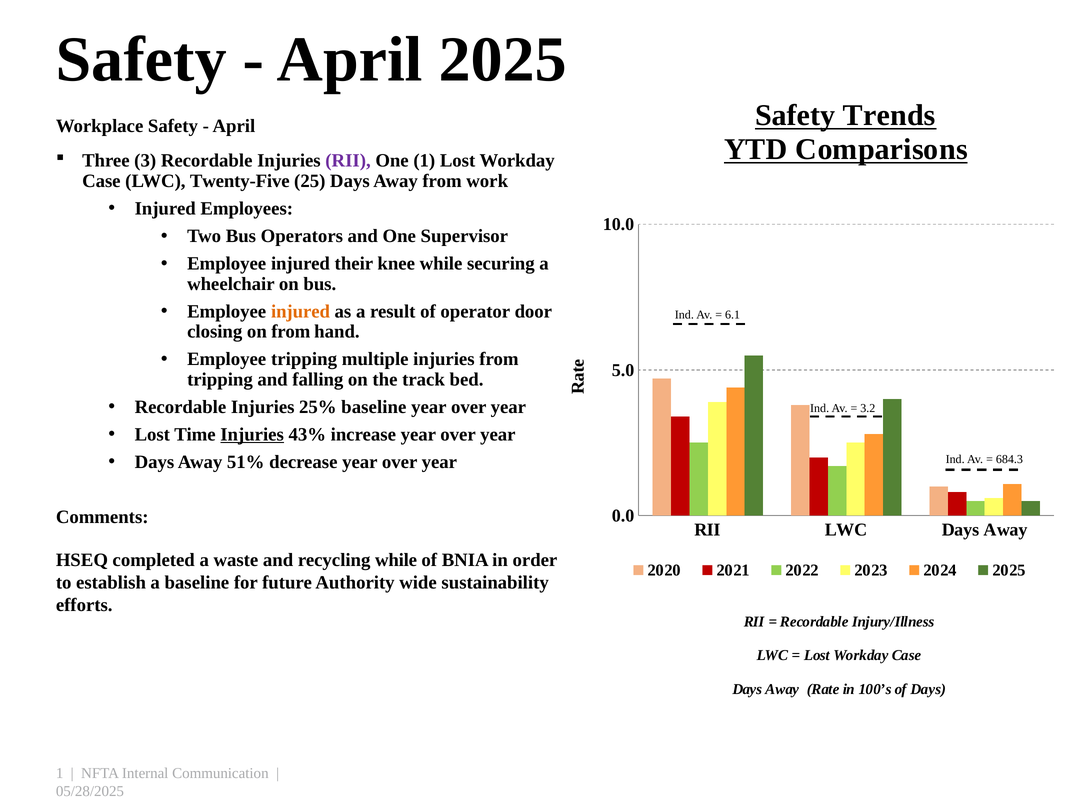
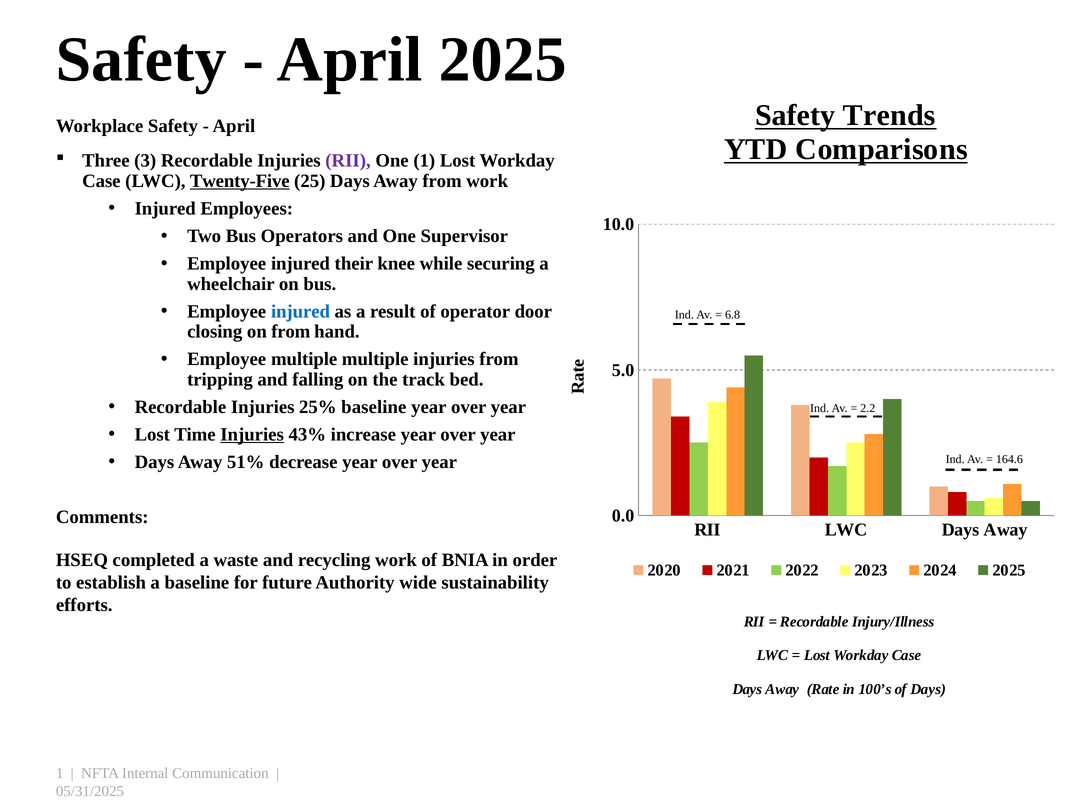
Twenty-Five underline: none -> present
injured at (300, 311) colour: orange -> blue
6.1: 6.1 -> 6.8
Employee tripping: tripping -> multiple
3.2: 3.2 -> 2.2
684.3: 684.3 -> 164.6
recycling while: while -> work
05/28/2025: 05/28/2025 -> 05/31/2025
